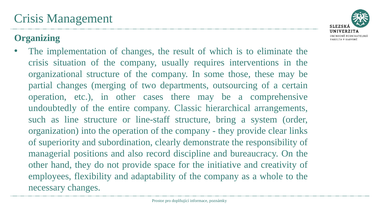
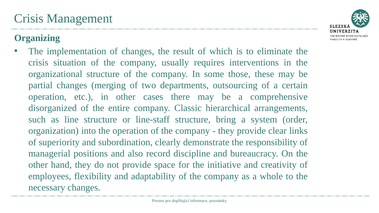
undoubtedly: undoubtedly -> disorganized
